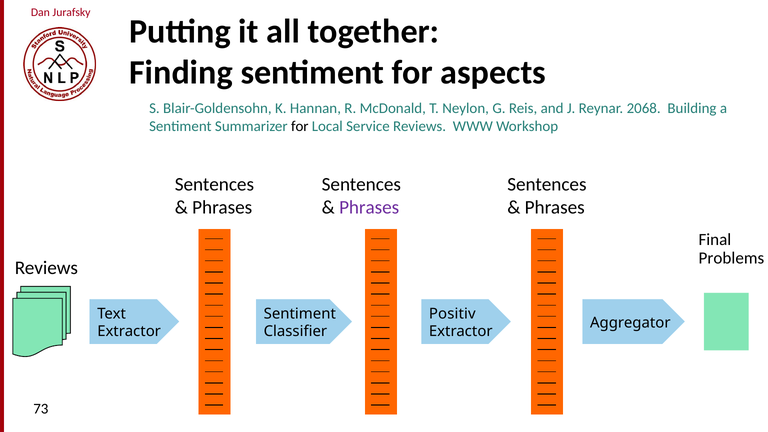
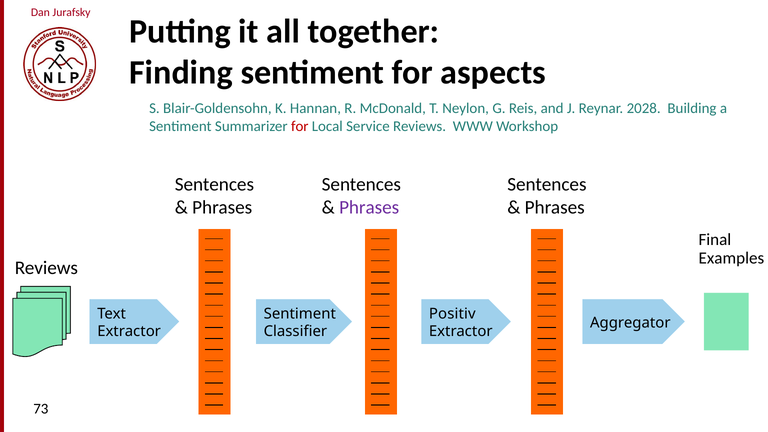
2068: 2068 -> 2028
for at (300, 126) colour: black -> red
Problems: Problems -> Examples
